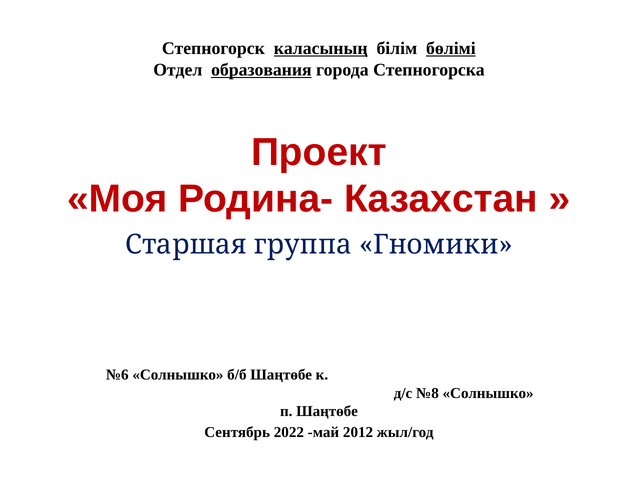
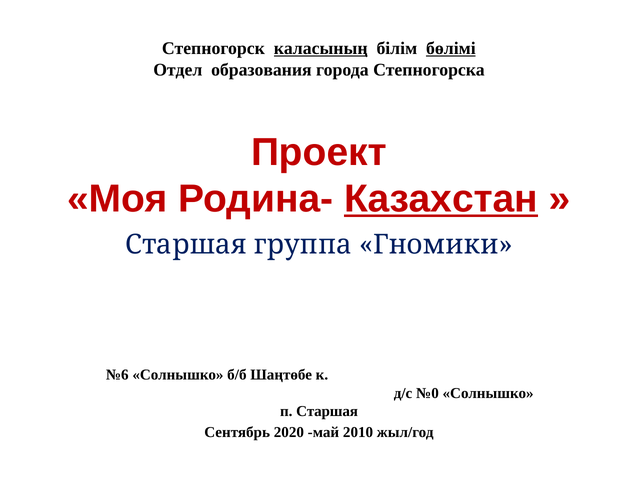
образования underline: present -> none
Казахстан underline: none -> present
№8: №8 -> №0
п Шаңтөбе: Шаңтөбе -> Старшая
2022: 2022 -> 2020
2012: 2012 -> 2010
